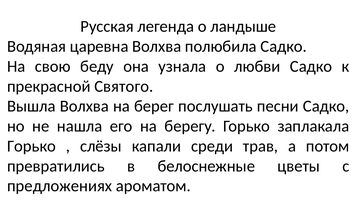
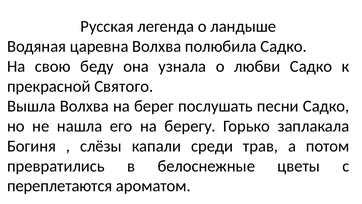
Горько at (32, 146): Горько -> Богиня
предложениях: предложениях -> переплетаются
